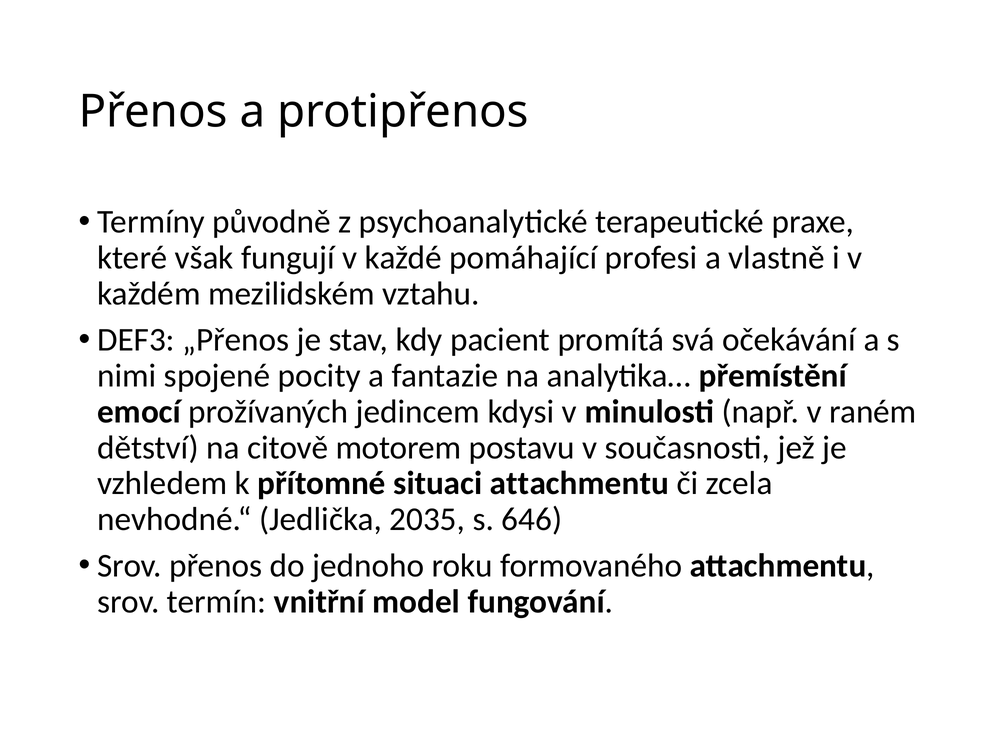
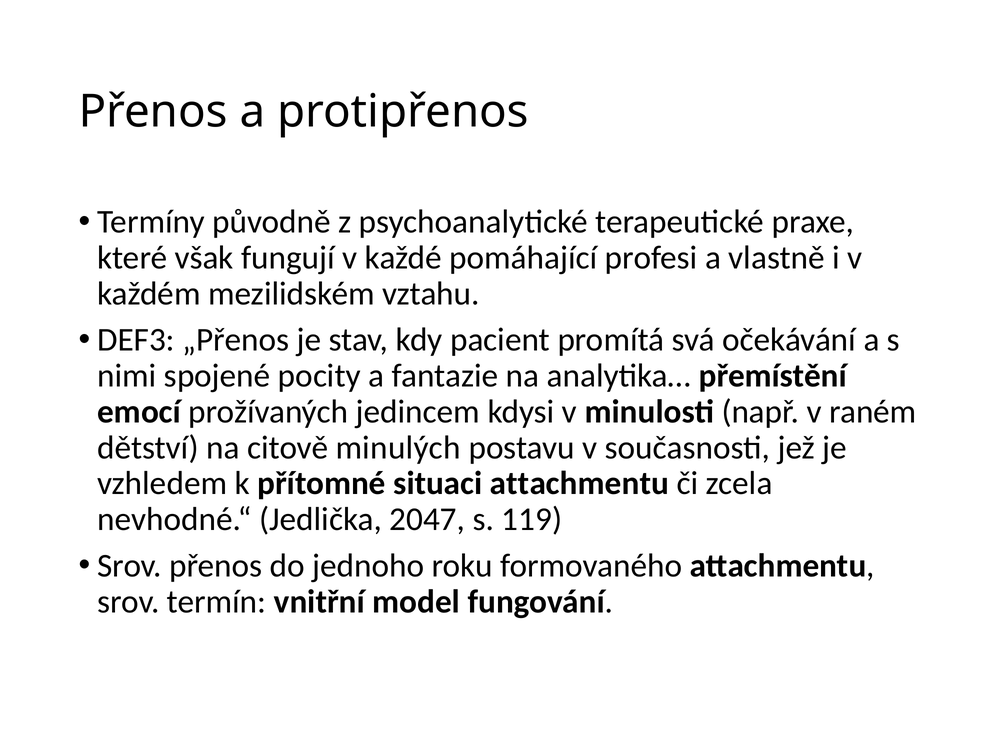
motorem: motorem -> minulých
2035: 2035 -> 2047
646: 646 -> 119
